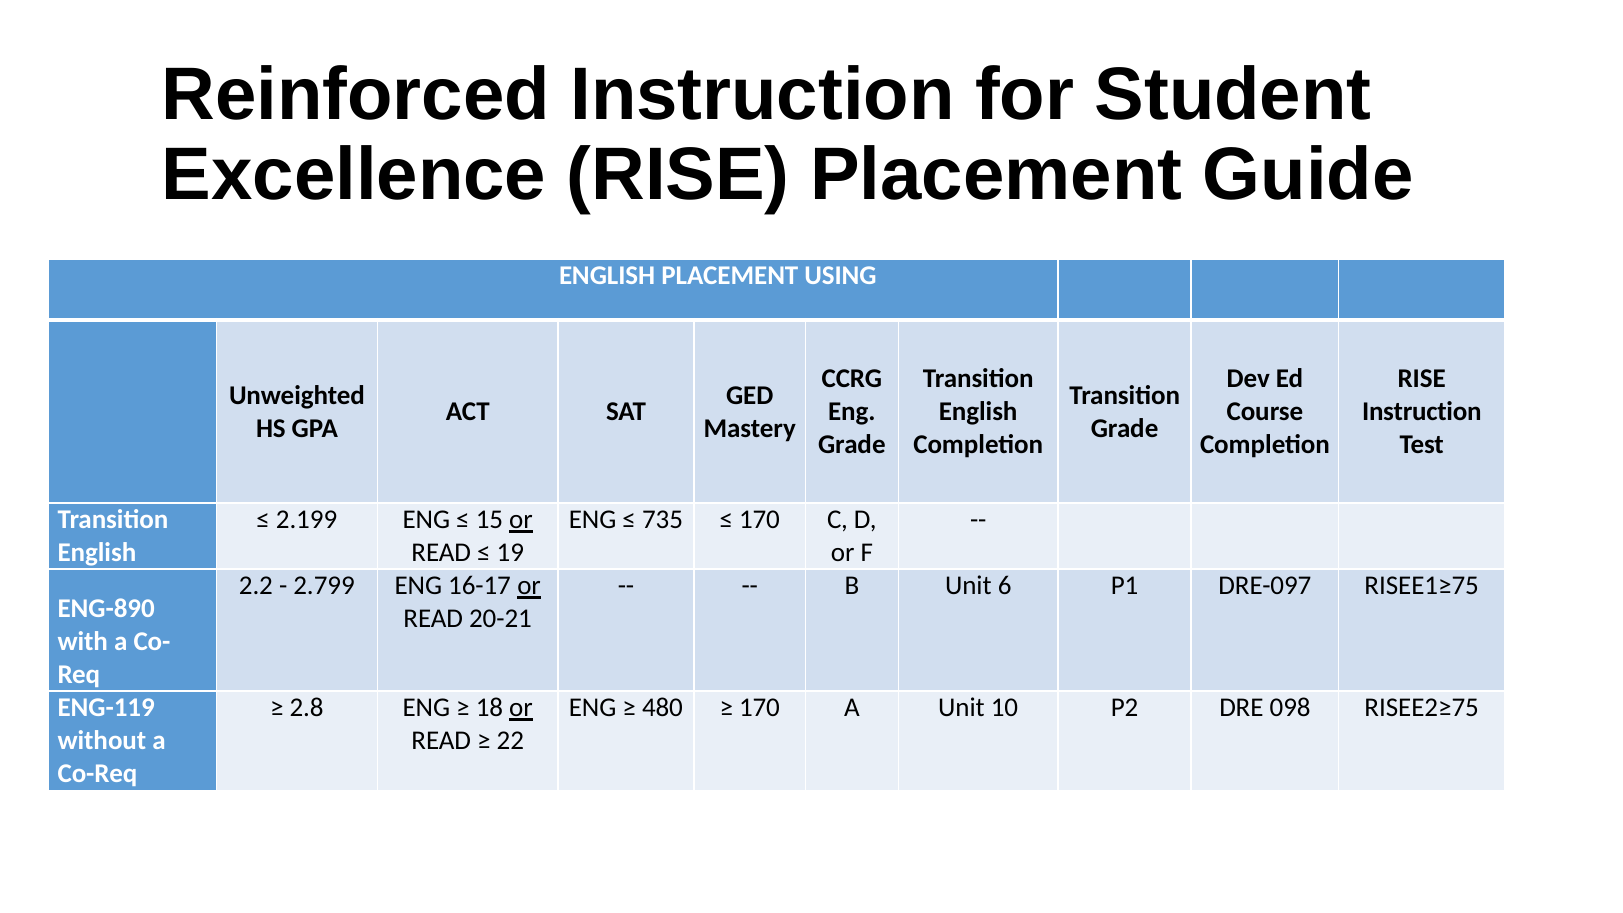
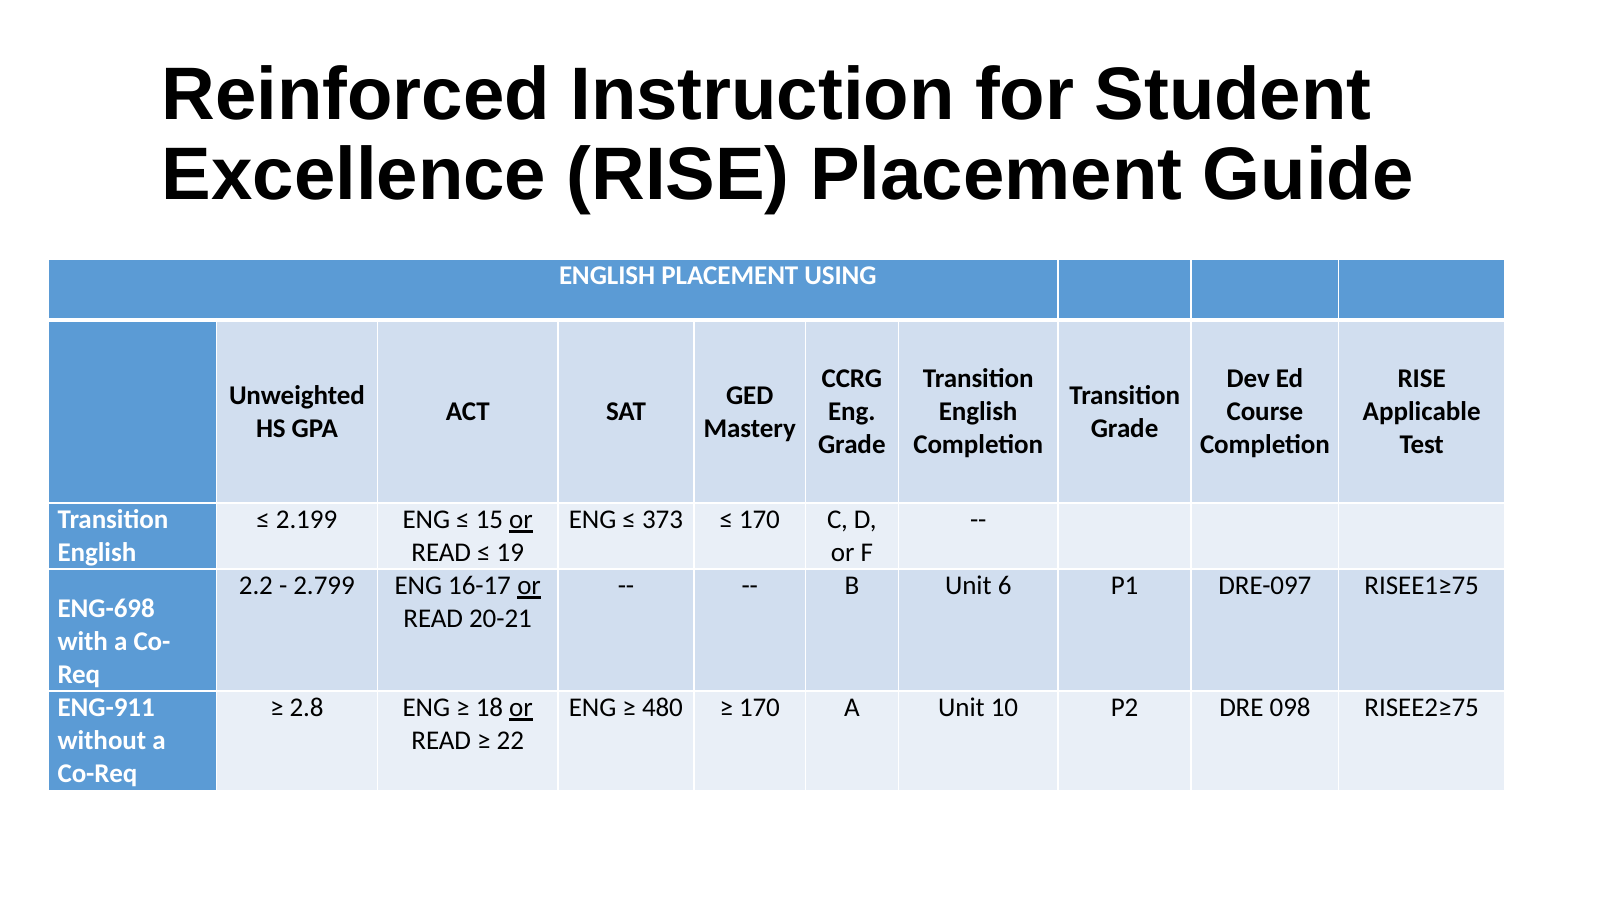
Instruction at (1422, 412): Instruction -> Applicable
735: 735 -> 373
ENG-890: ENG-890 -> ENG-698
ENG-119: ENG-119 -> ENG-911
